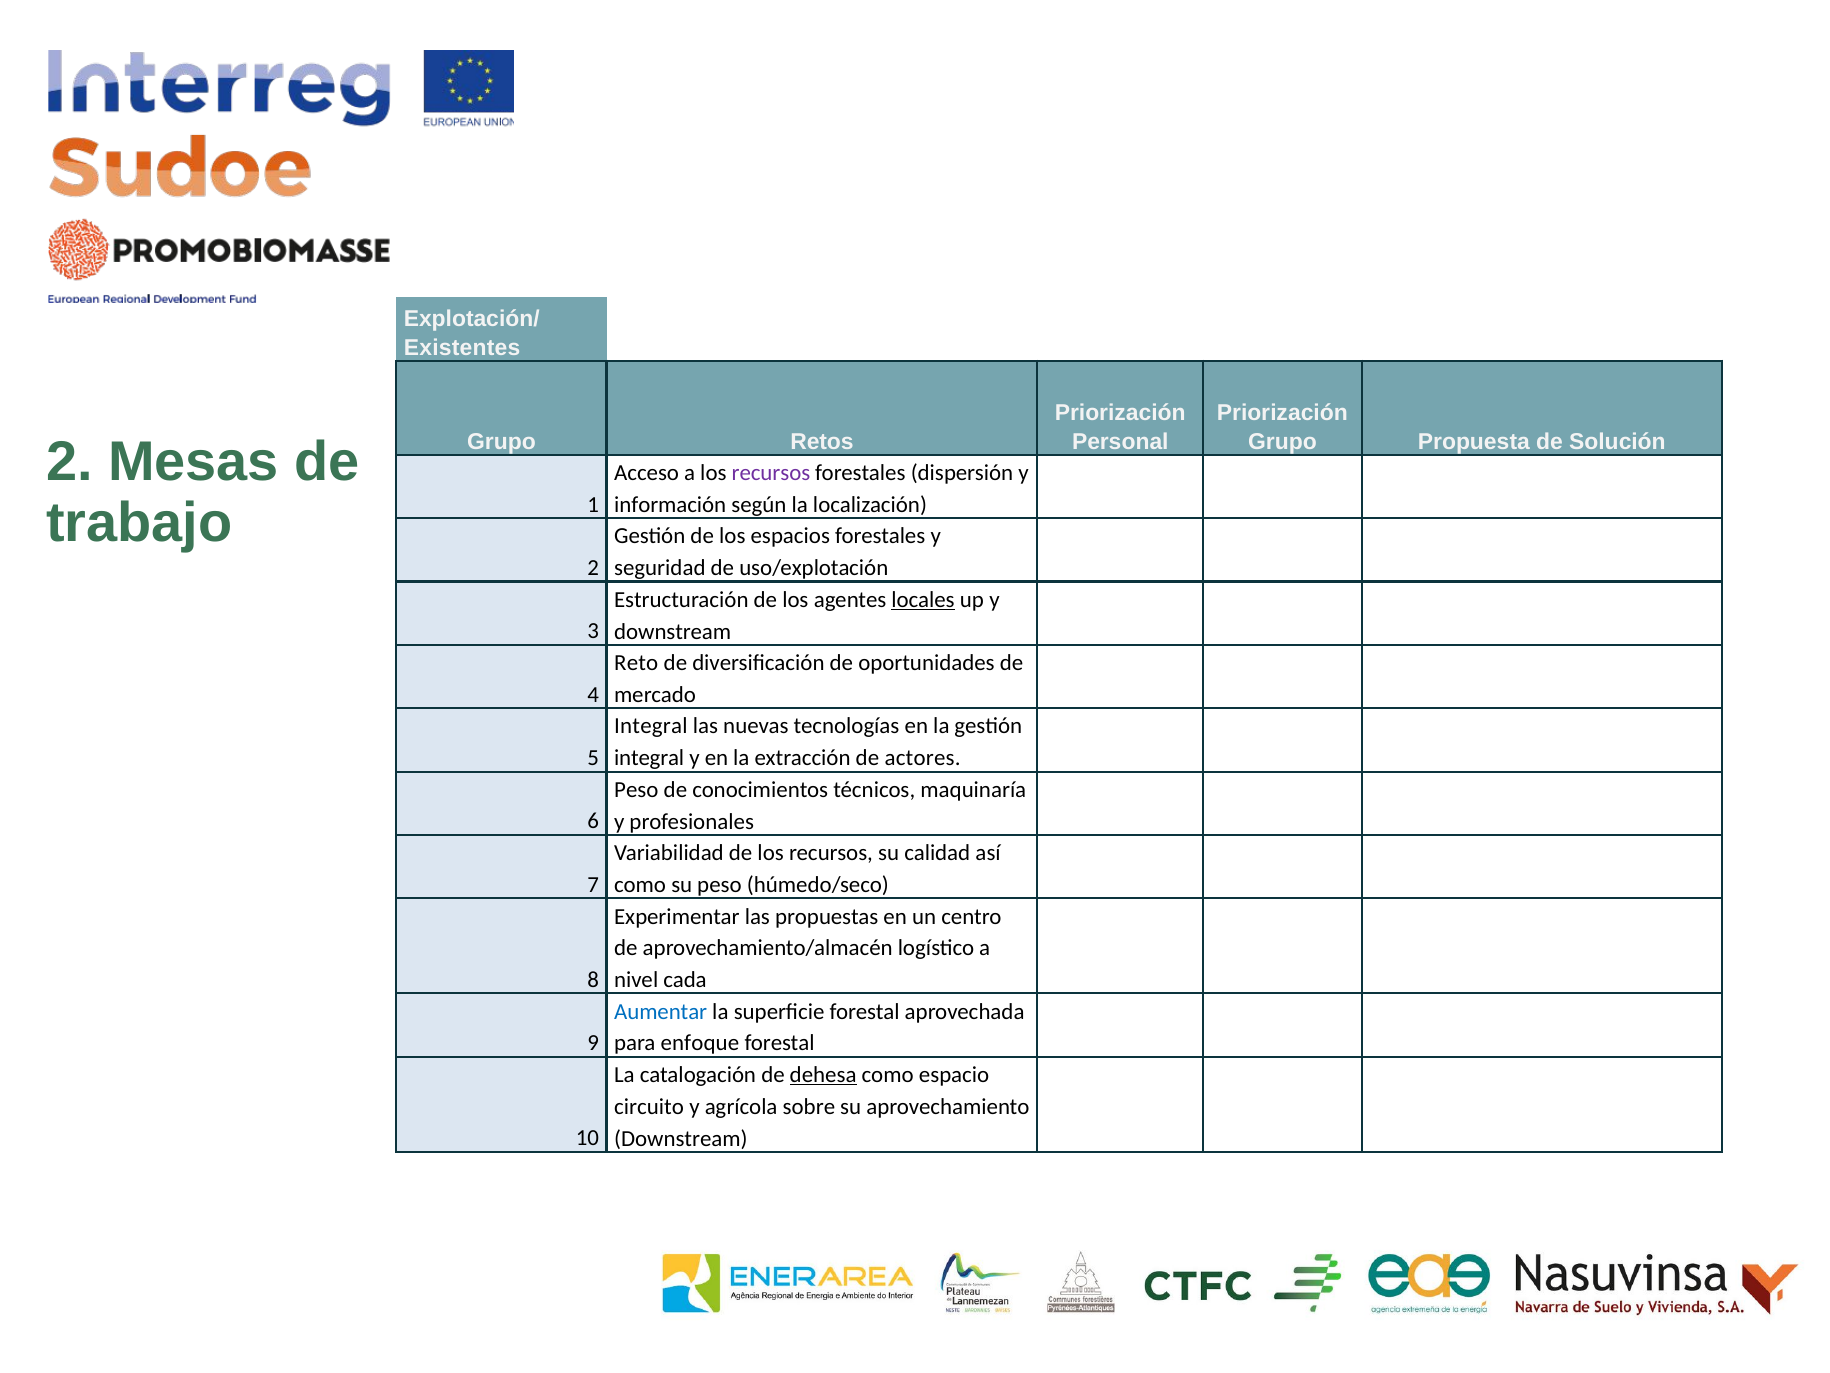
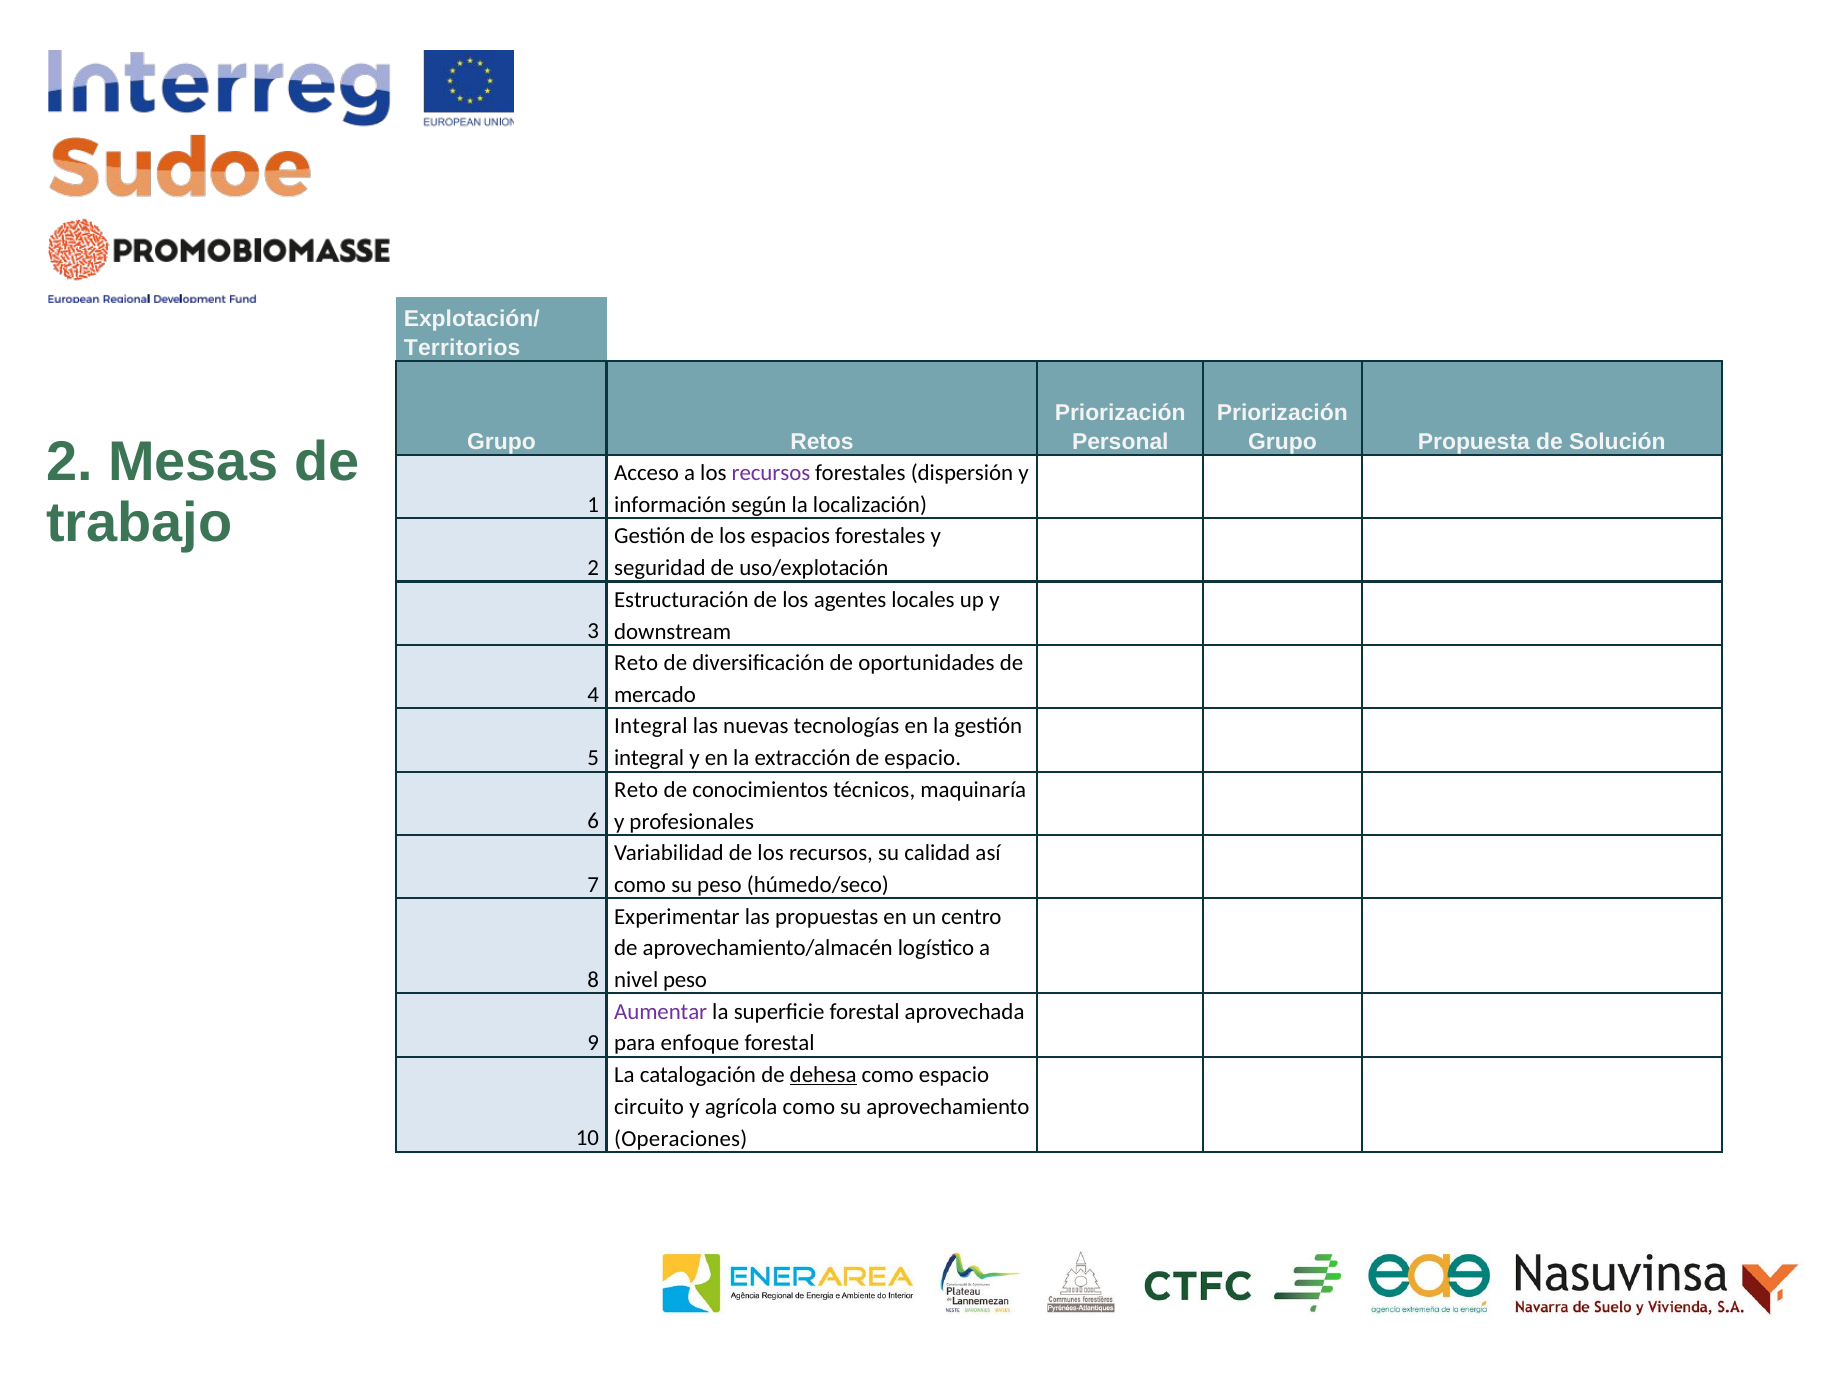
Existentes: Existentes -> Territorios
locales underline: present -> none
de actores: actores -> espacio
Peso at (636, 789): Peso -> Reto
nivel cada: cada -> peso
Aumentar colour: blue -> purple
agrícola sobre: sobre -> como
Downstream at (681, 1138): Downstream -> Operaciones
